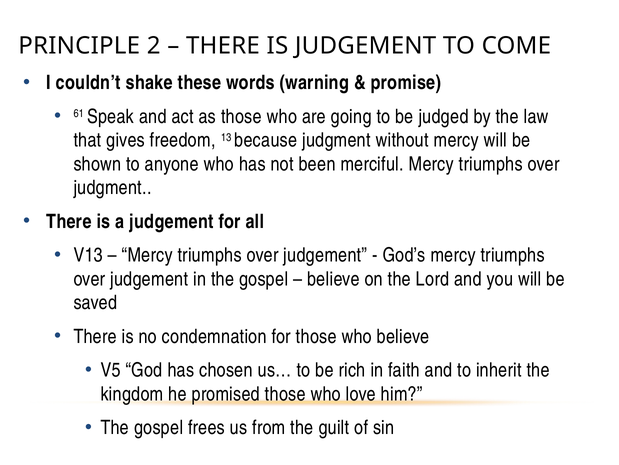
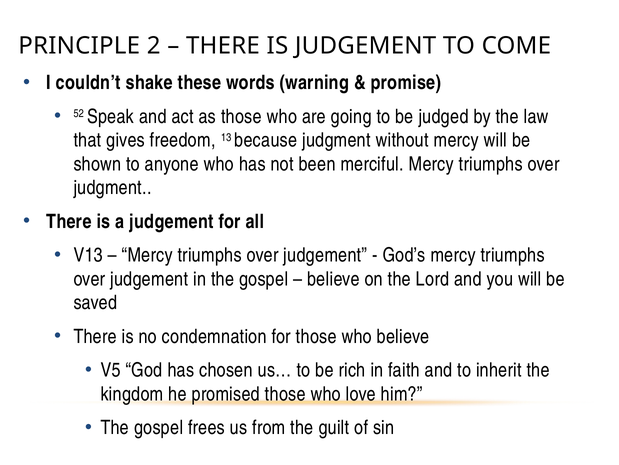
61: 61 -> 52
